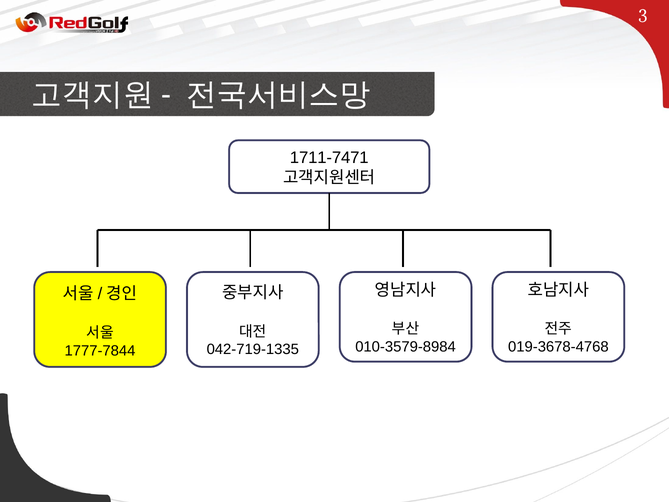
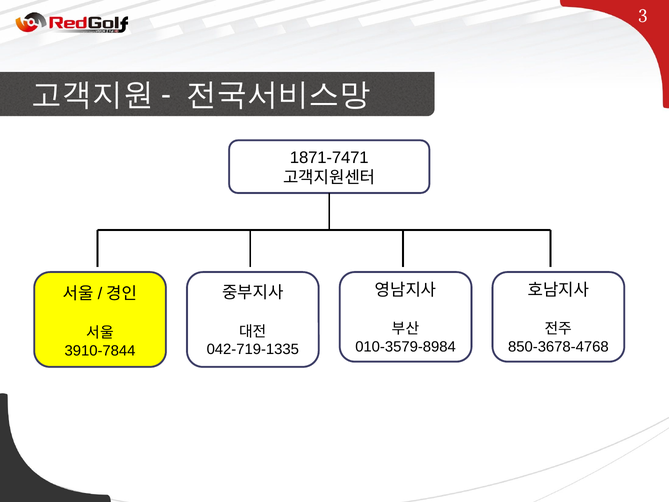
1711-7471: 1711-7471 -> 1871-7471
019-3678-4768: 019-3678-4768 -> 850-3678-4768
1777-7844: 1777-7844 -> 3910-7844
